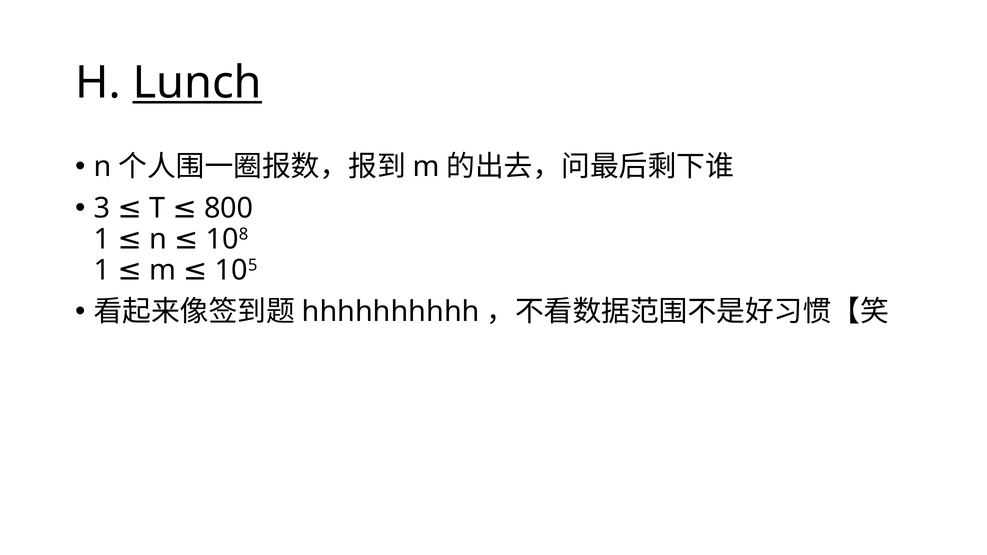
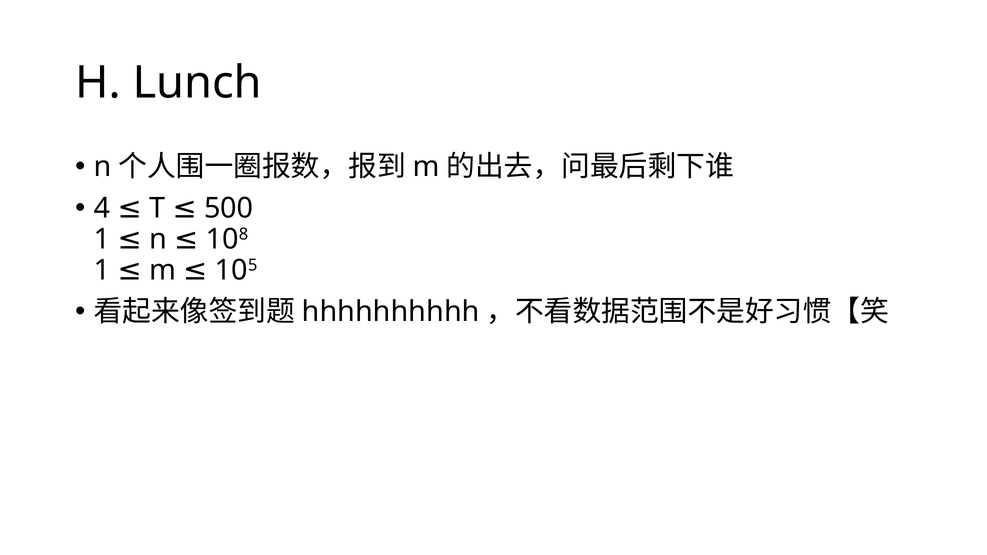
Lunch underline: present -> none
3: 3 -> 4
800: 800 -> 500
